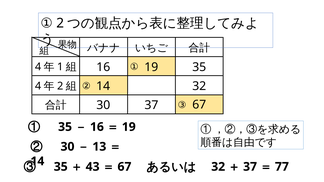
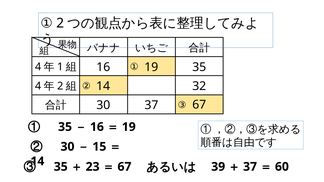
13: 13 -> 15
43: 43 -> 23
32 at (218, 167): 32 -> 39
77: 77 -> 60
